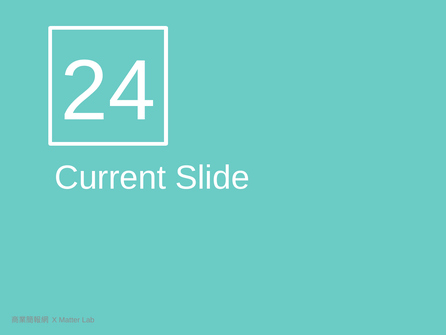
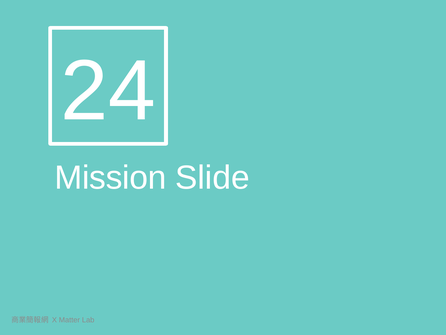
Current: Current -> Mission
